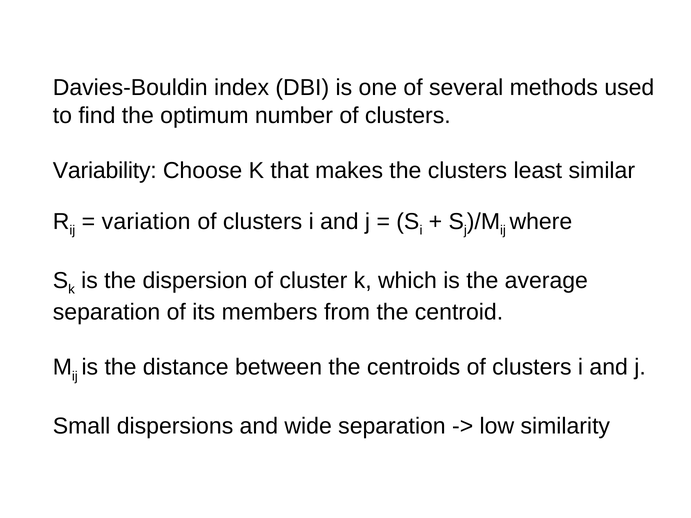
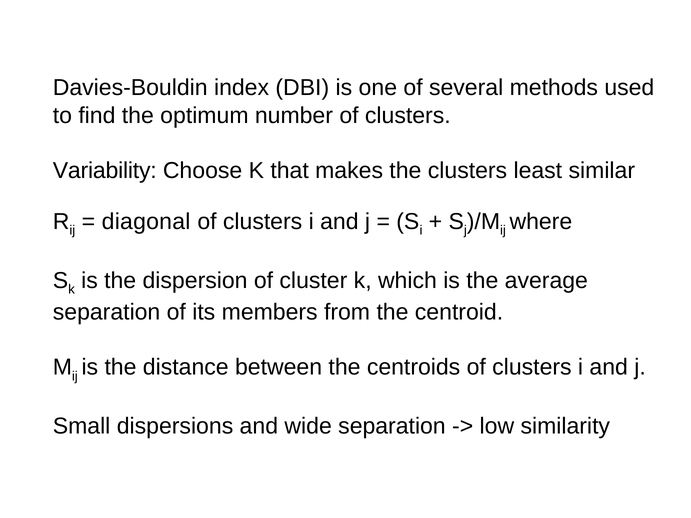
variation: variation -> diagonal
